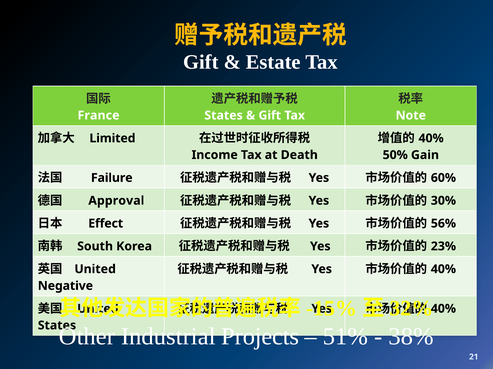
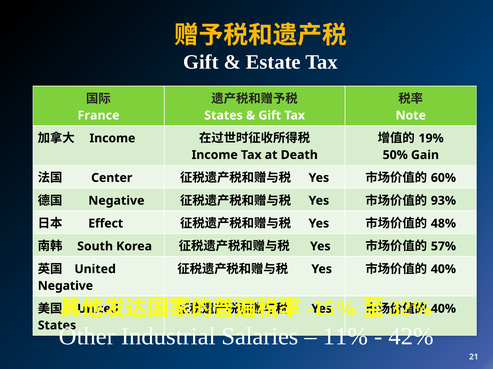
Limited at (112, 139): Limited -> Income
40% at (431, 139): 40% -> 19%
Failure: Failure -> Center
Approval at (116, 201): Approval -> Negative
30%: 30% -> 93%
56%: 56% -> 48%
23%: 23% -> 57%
Projects: Projects -> Salaries
51%: 51% -> 11%
38%: 38% -> 42%
